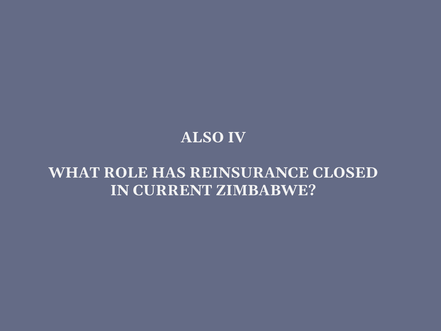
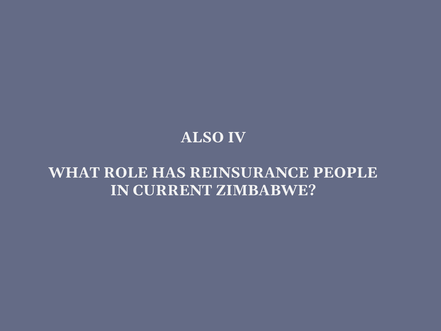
CLOSED: CLOSED -> PEOPLE
